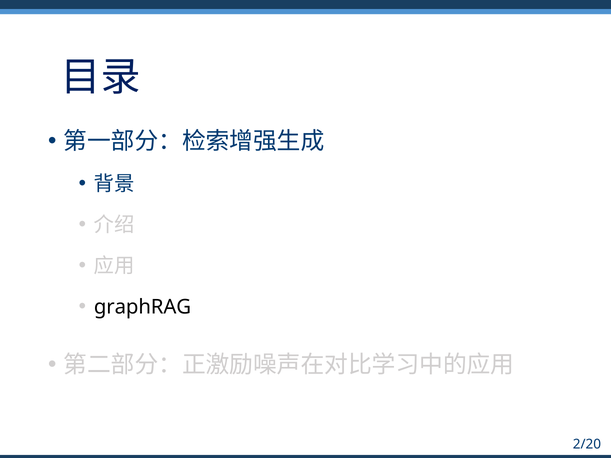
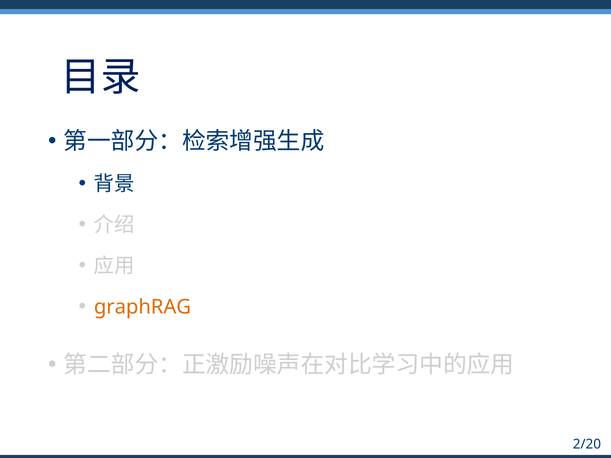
graphRAG colour: black -> orange
